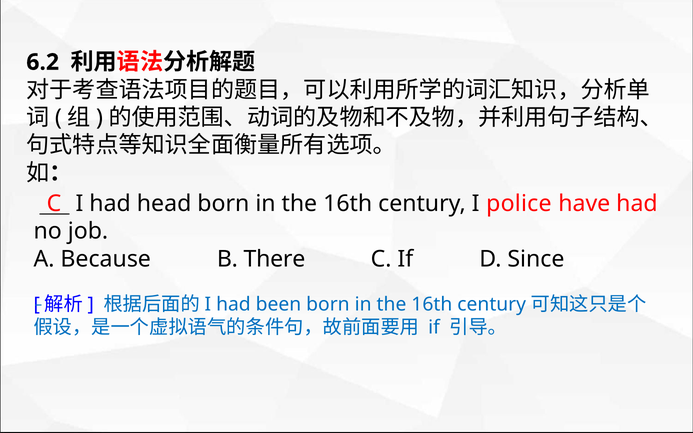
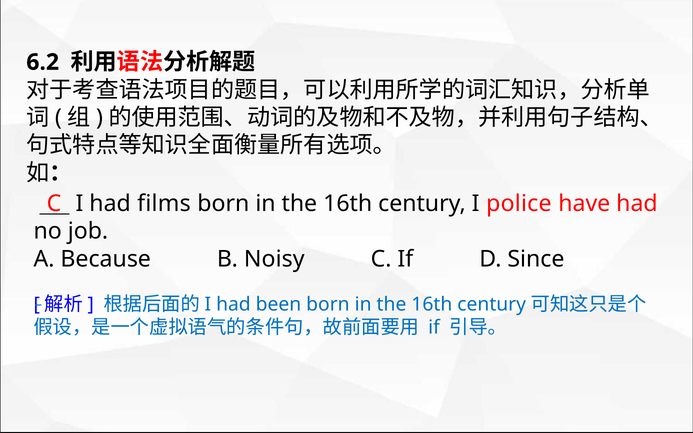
head: head -> films
There: There -> Noisy
